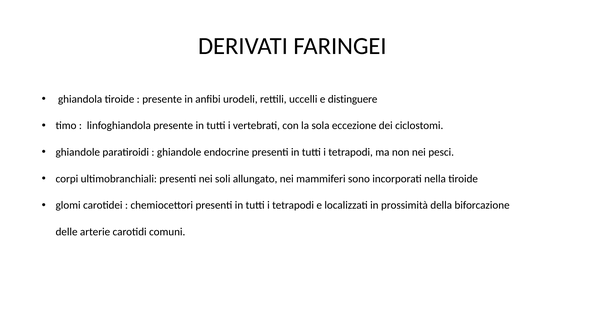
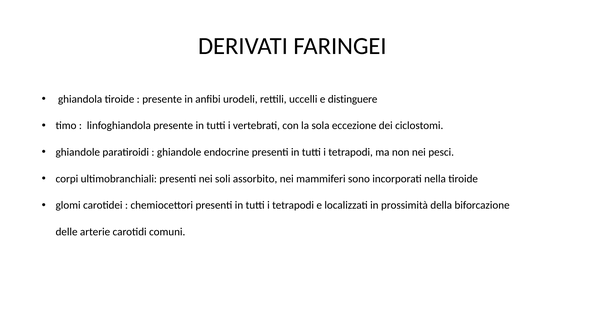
allungato: allungato -> assorbito
